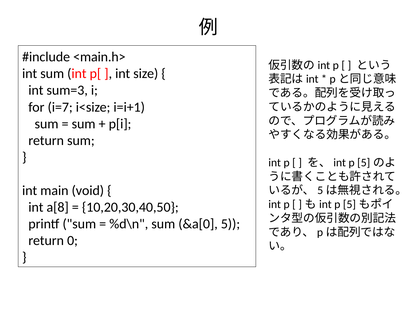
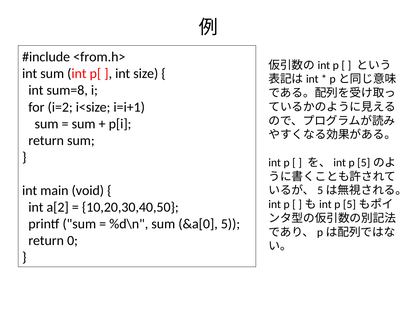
<main.h>: <main.h> -> <from.h>
sum=3: sum=3 -> sum=8
i=7: i=7 -> i=2
a[8: a[8 -> a[2
